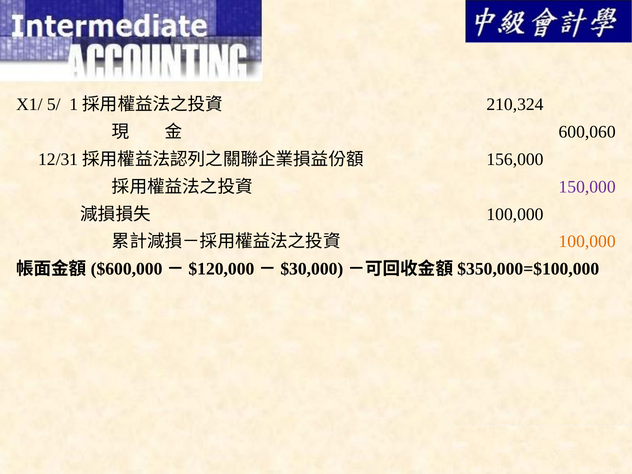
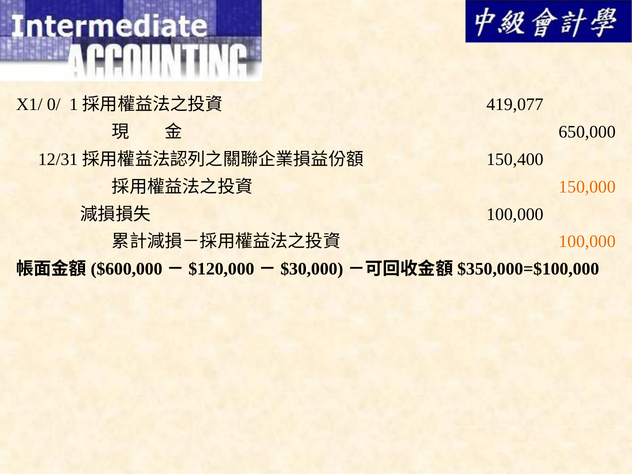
5/: 5/ -> 0/
210,324: 210,324 -> 419,077
600,060: 600,060 -> 650,000
156,000: 156,000 -> 150,400
150,000 colour: purple -> orange
